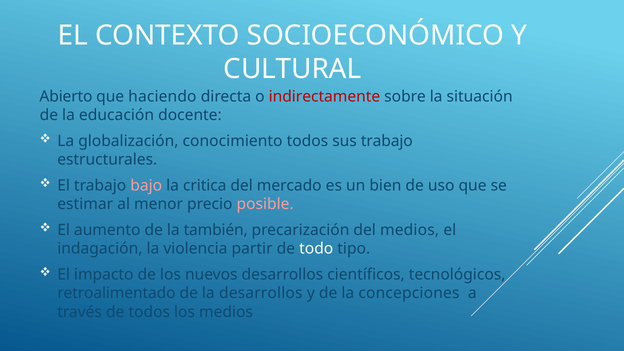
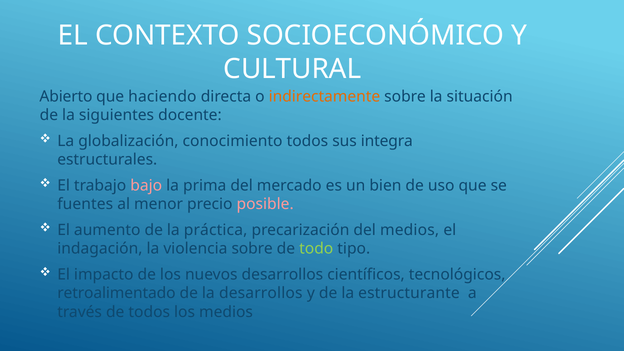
indirectamente colour: red -> orange
educación: educación -> siguientes
sus trabajo: trabajo -> integra
critica: critica -> prima
estimar: estimar -> fuentes
también: también -> práctica
violencia partir: partir -> sobre
todo colour: white -> light green
concepciones: concepciones -> estructurante
